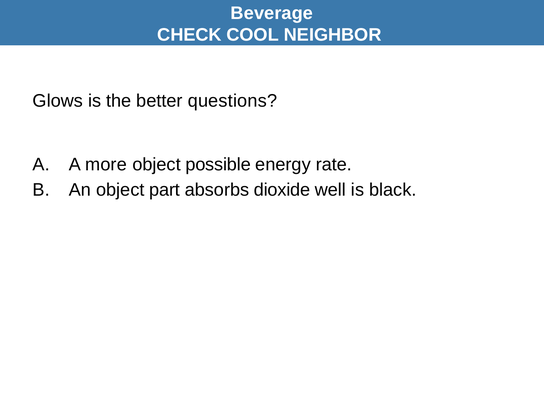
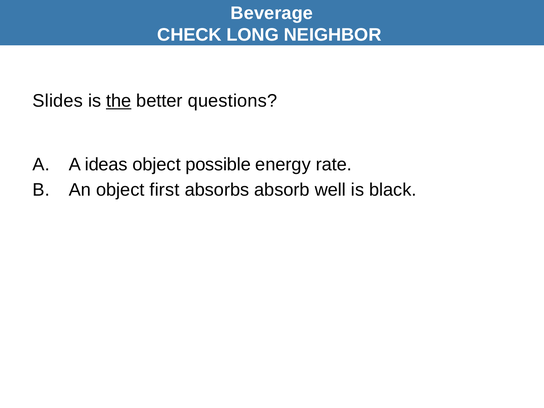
COOL: COOL -> LONG
Glows: Glows -> Slides
the underline: none -> present
more: more -> ideas
part: part -> first
dioxide: dioxide -> absorb
